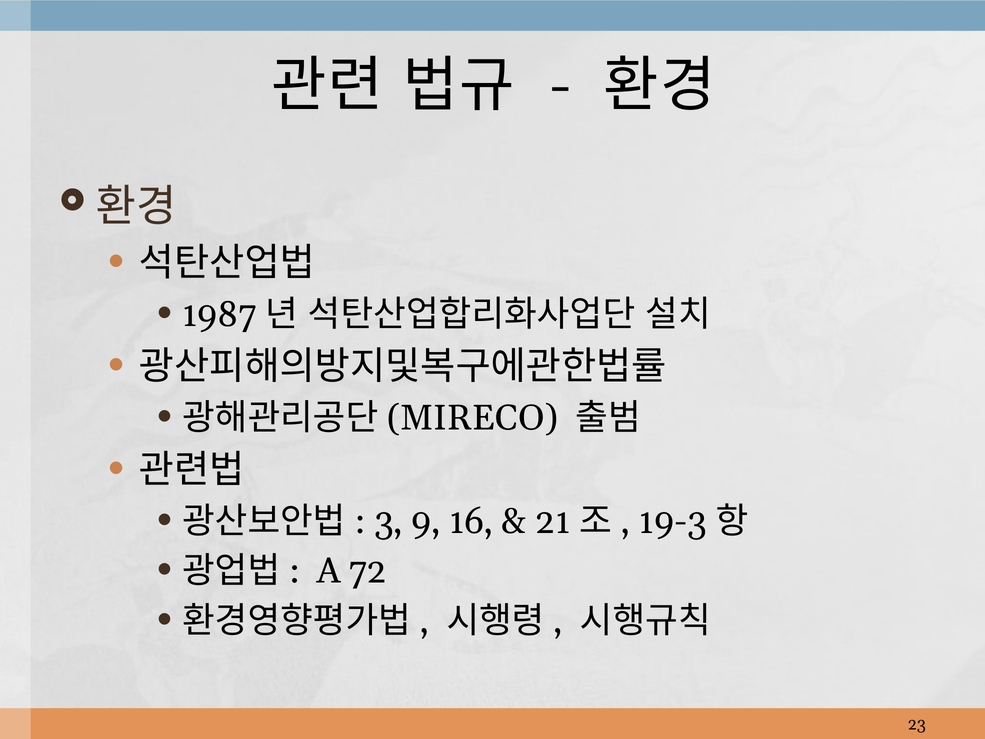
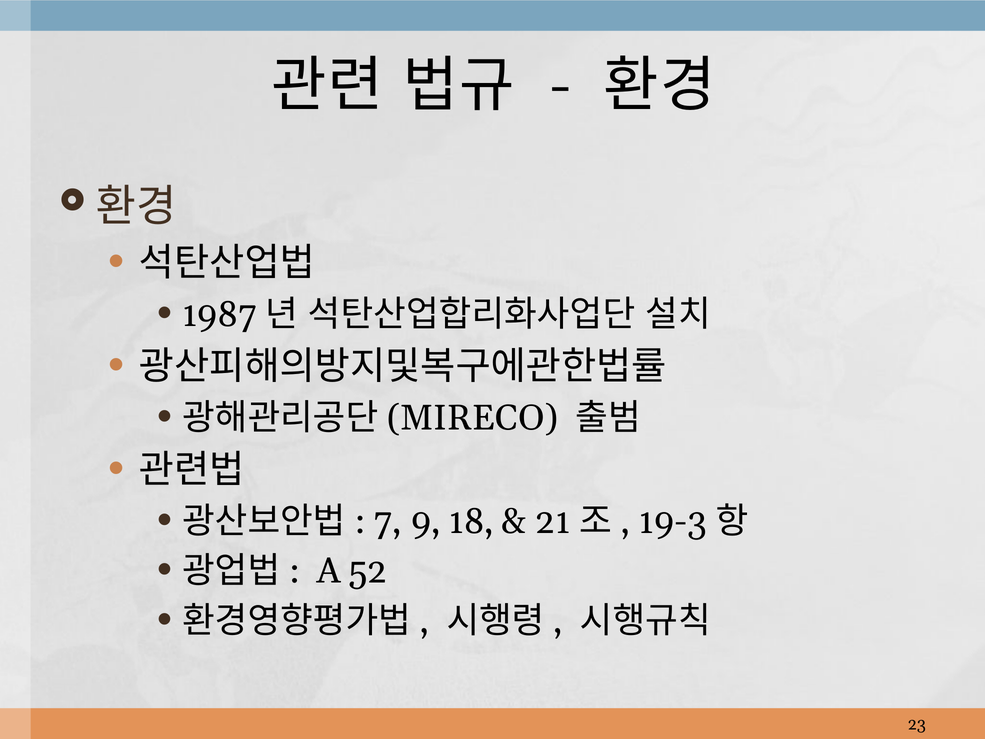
3: 3 -> 7
16: 16 -> 18
72: 72 -> 52
